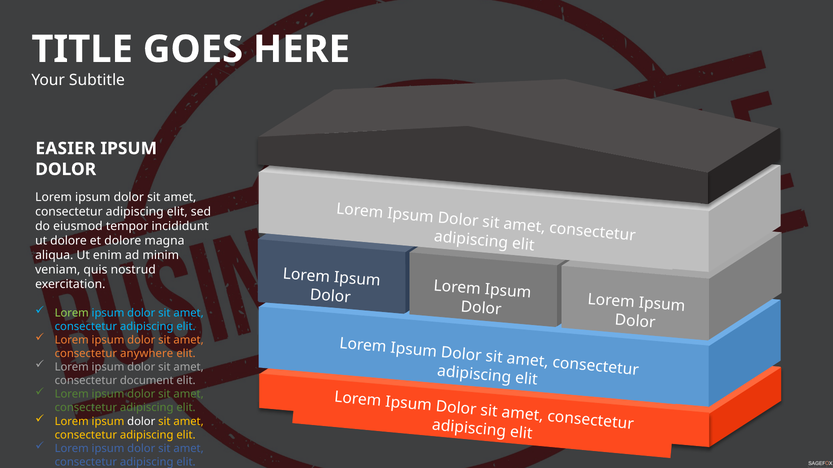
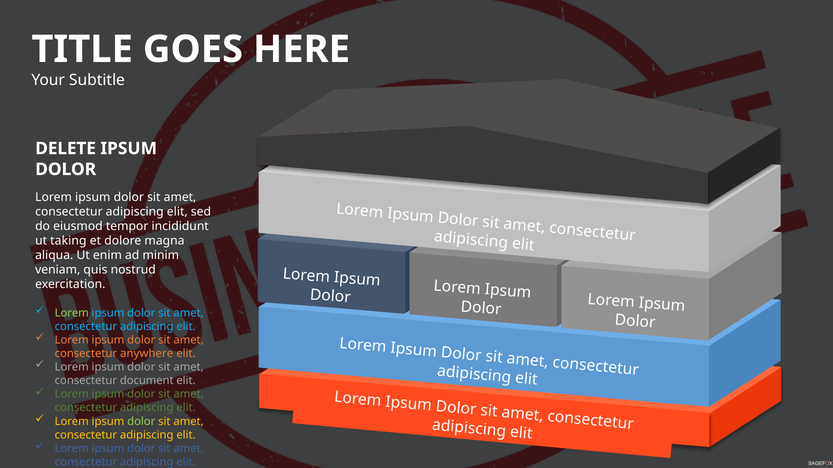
EASIER: EASIER -> DELETE
ut dolore: dolore -> taking
dolor at (141, 422) colour: white -> light green
